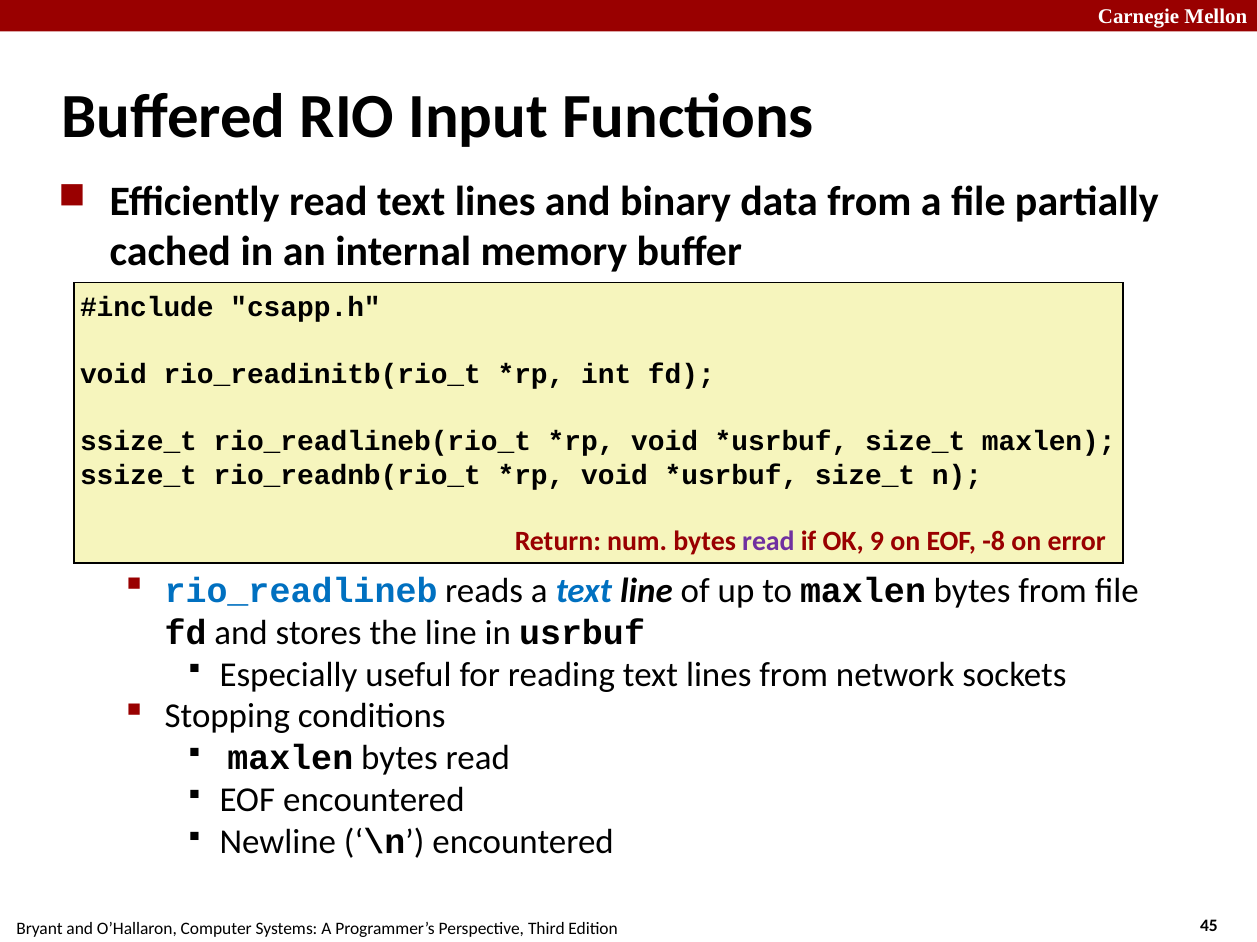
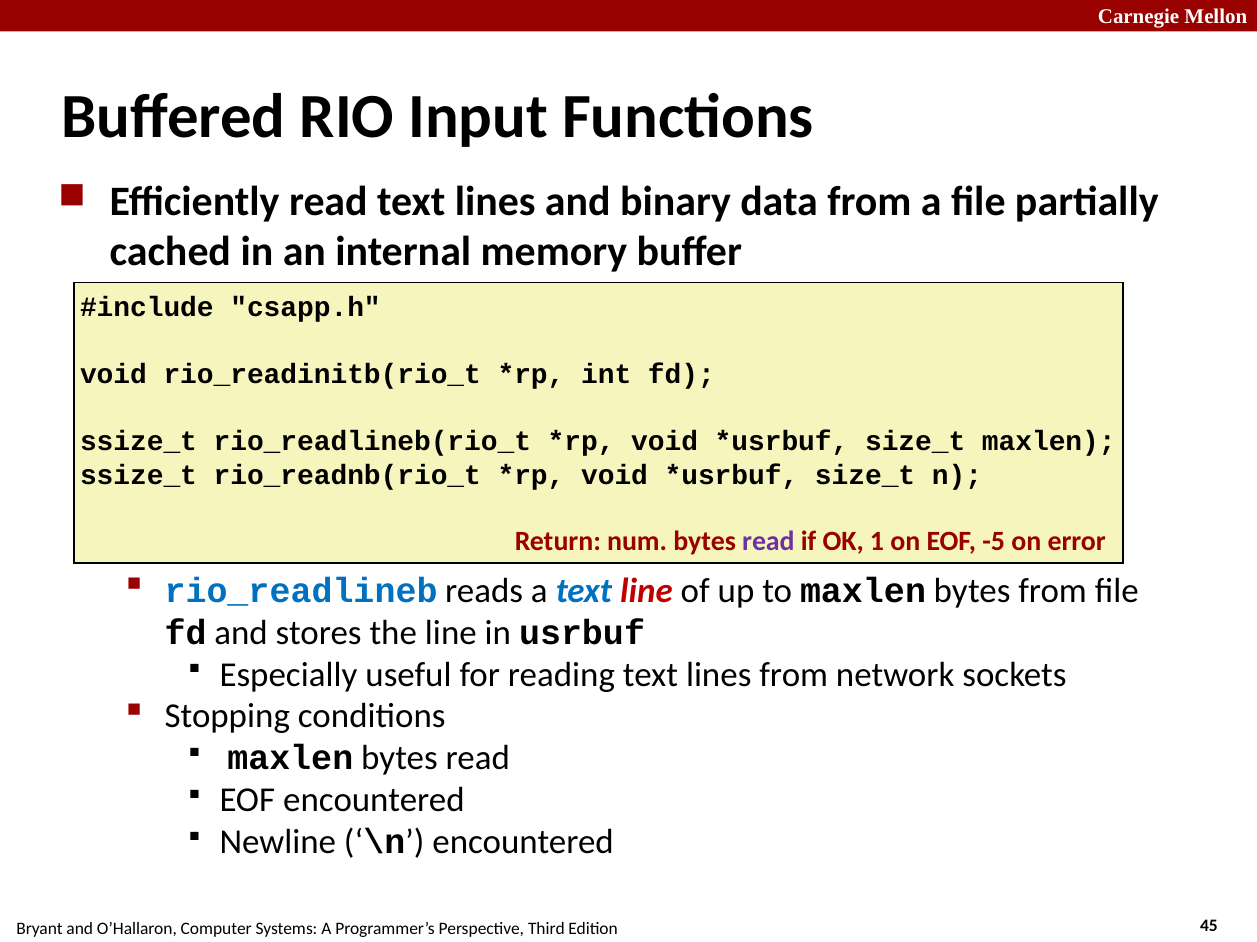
9: 9 -> 1
-8: -8 -> -5
line at (646, 591) colour: black -> red
